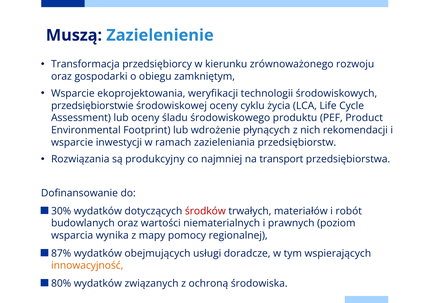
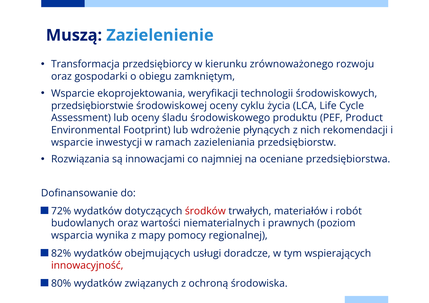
produkcyjny: produkcyjny -> innowacjami
transport: transport -> oceniane
30%: 30% -> 72%
87%: 87% -> 82%
innowacyjność colour: orange -> red
